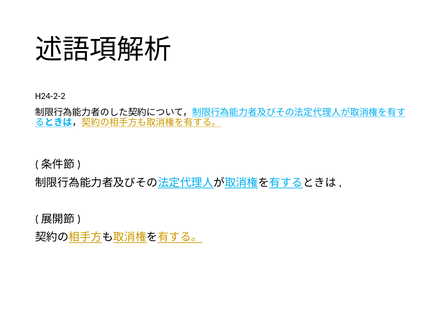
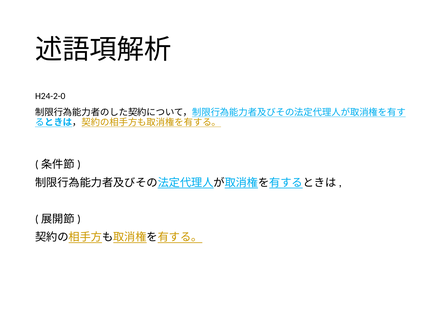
H24-2-2: H24-2-2 -> H24-2-0
